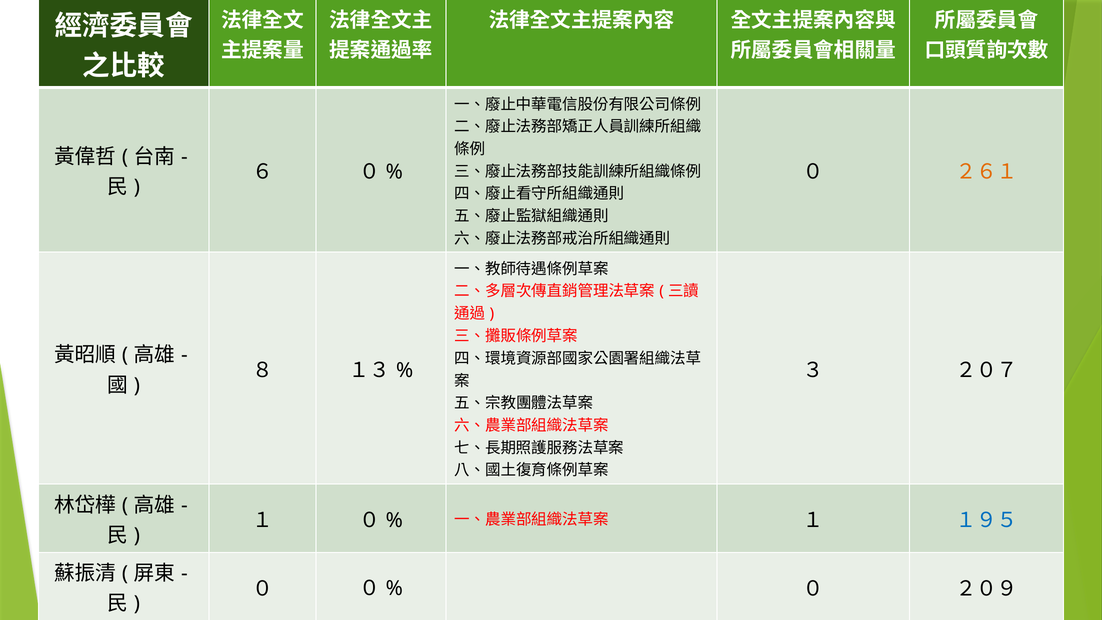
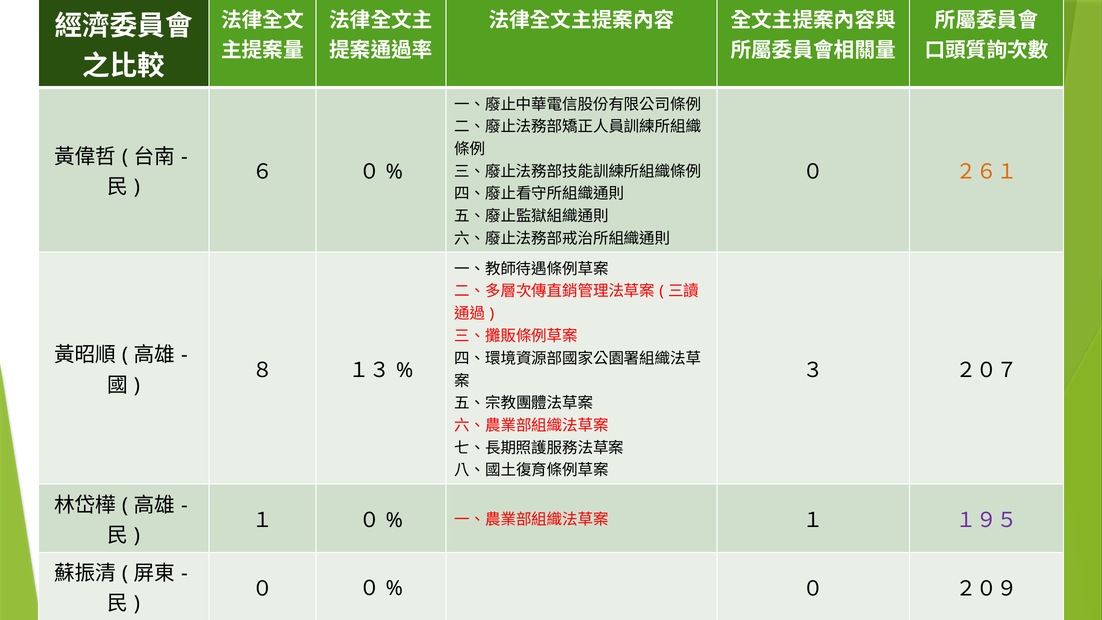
１９５ colour: blue -> purple
